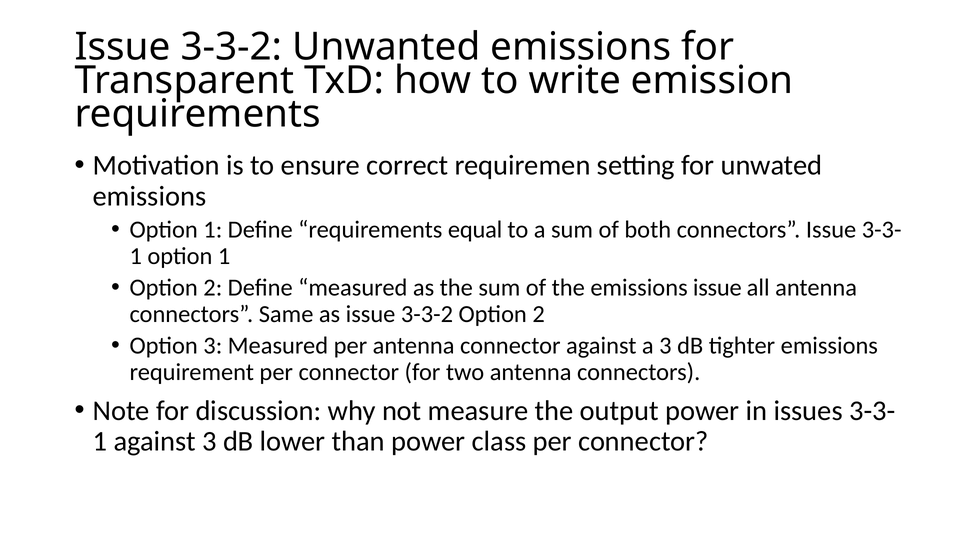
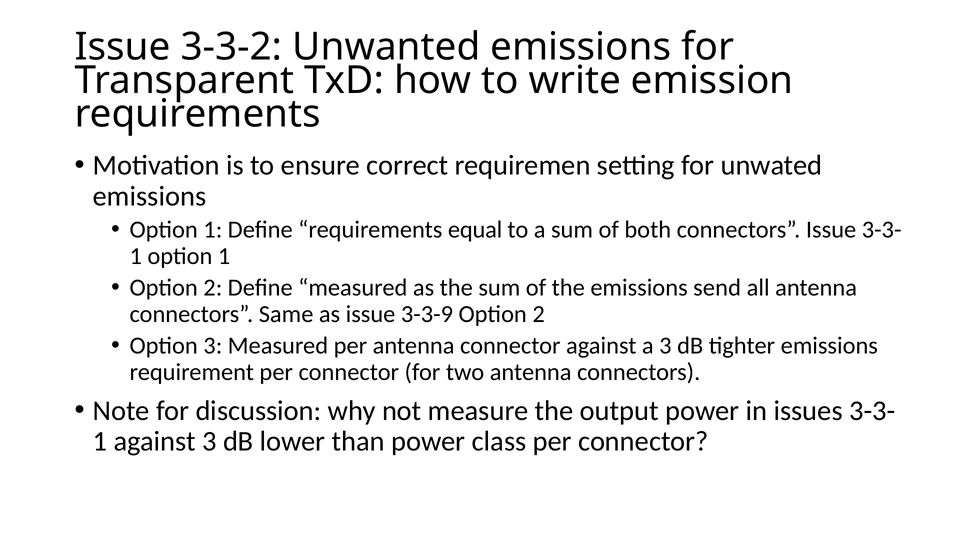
emissions issue: issue -> send
as issue 3-3-2: 3-3-2 -> 3-3-9
